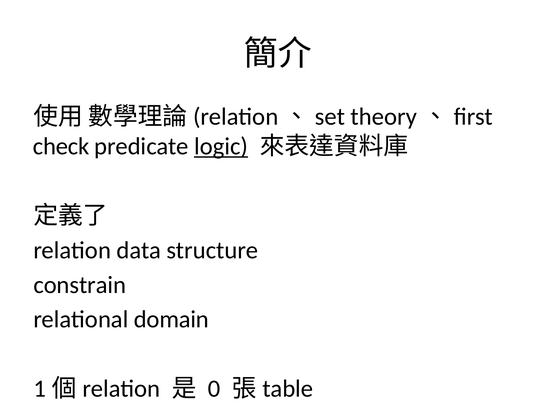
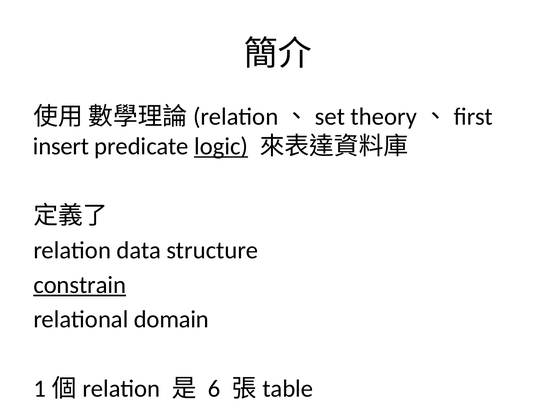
check: check -> insert
constrain underline: none -> present
0: 0 -> 6
